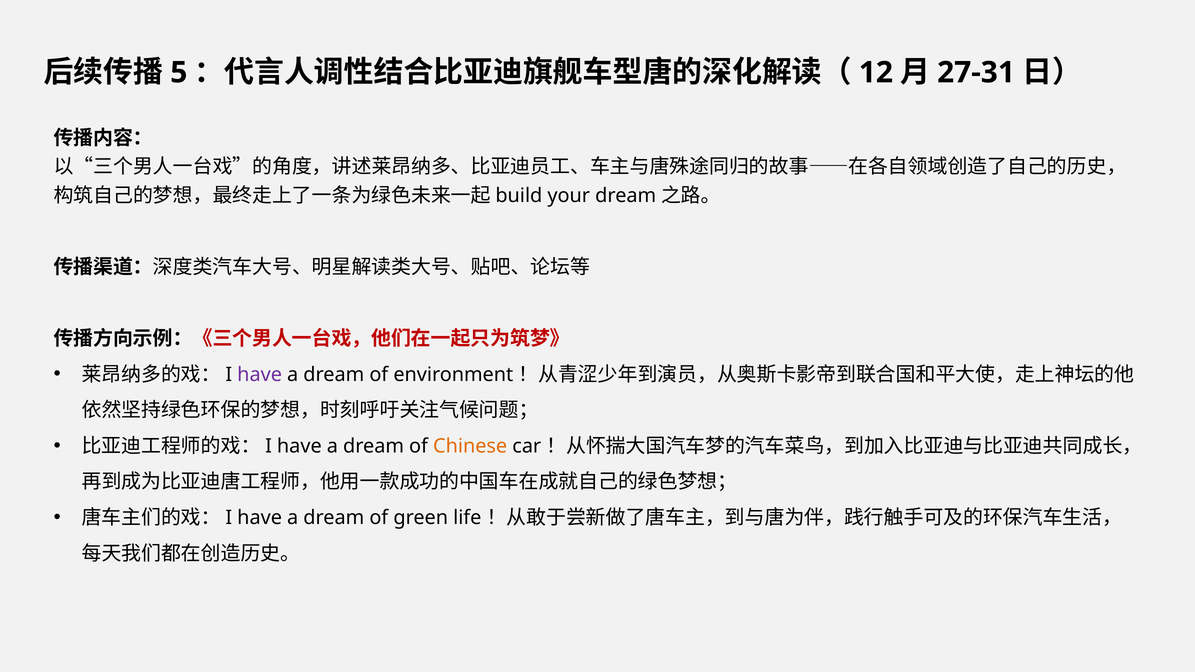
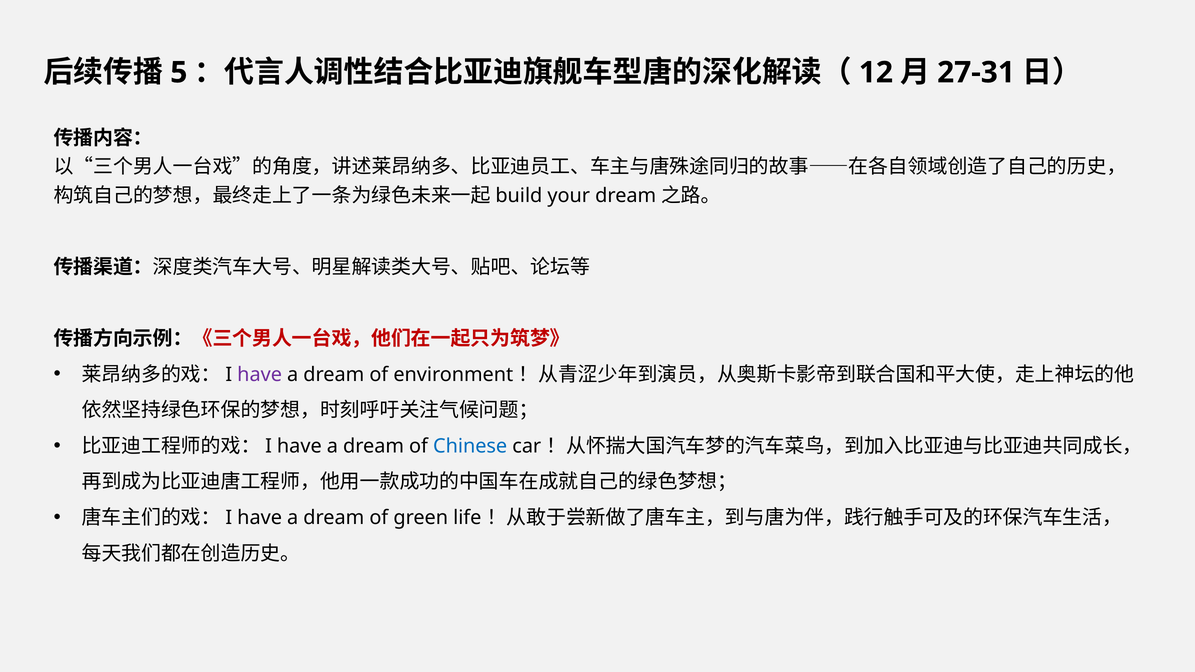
Chinese colour: orange -> blue
